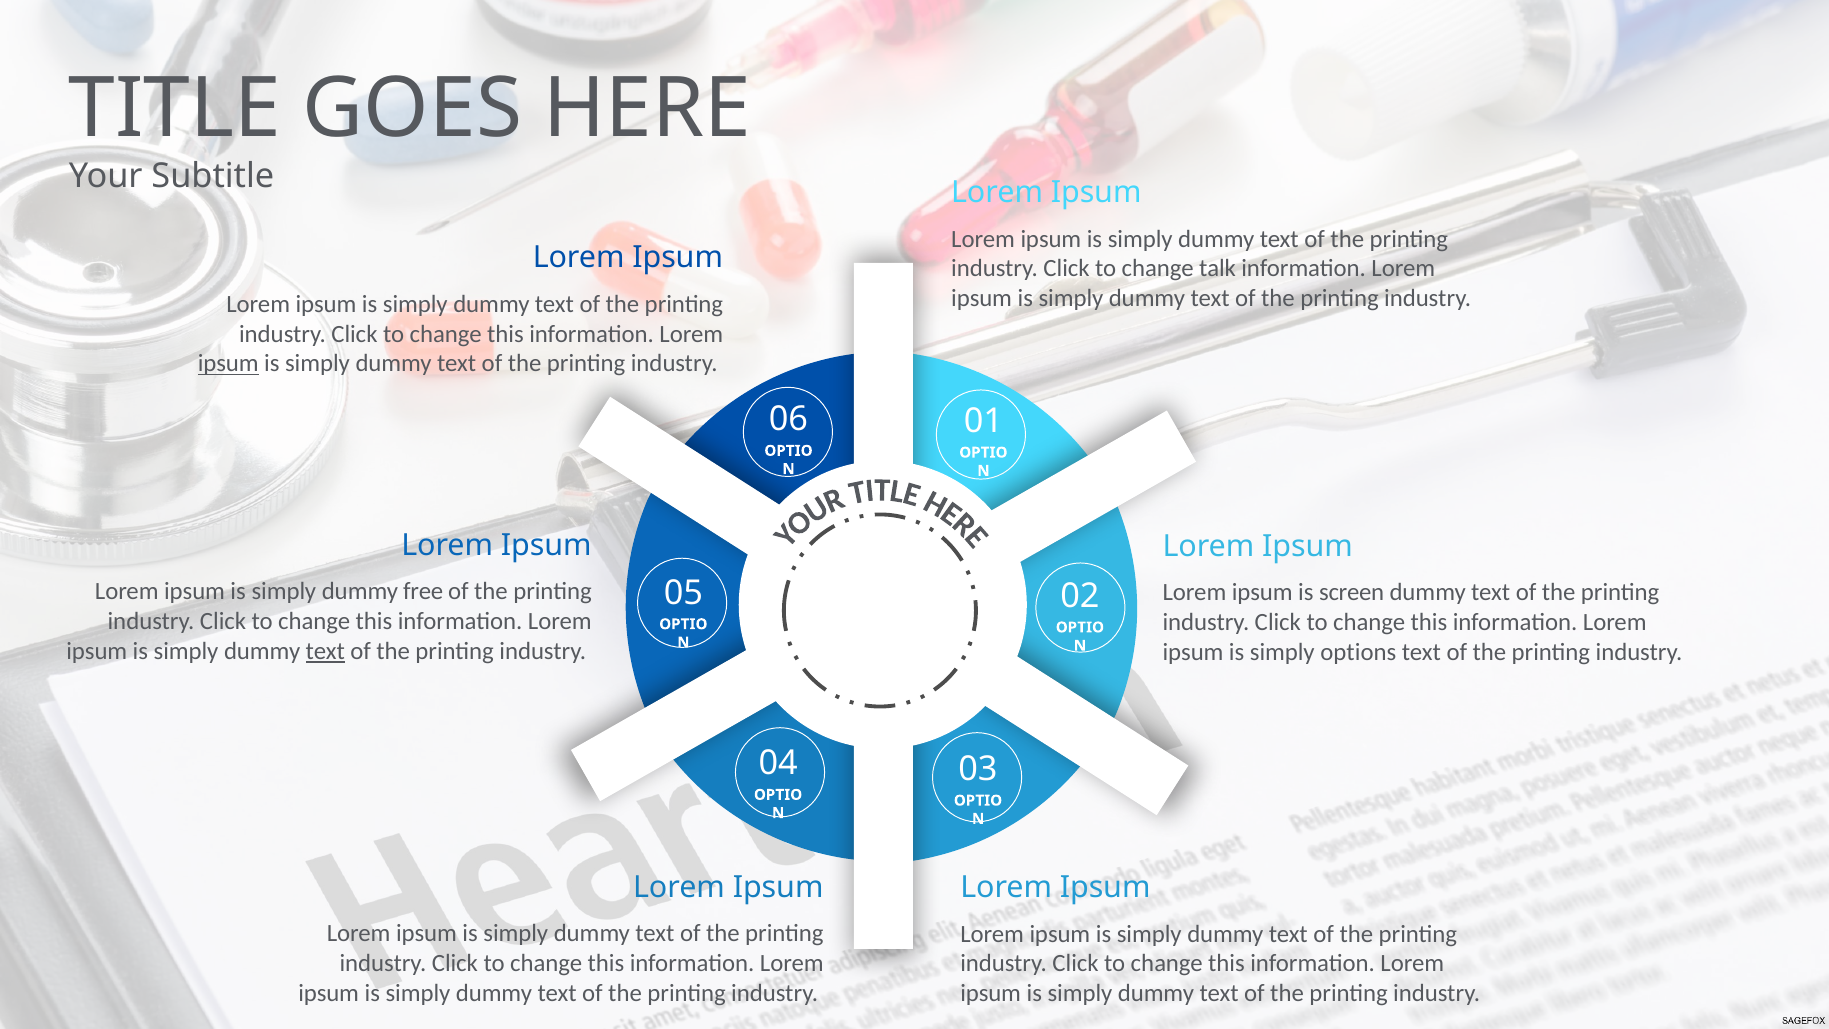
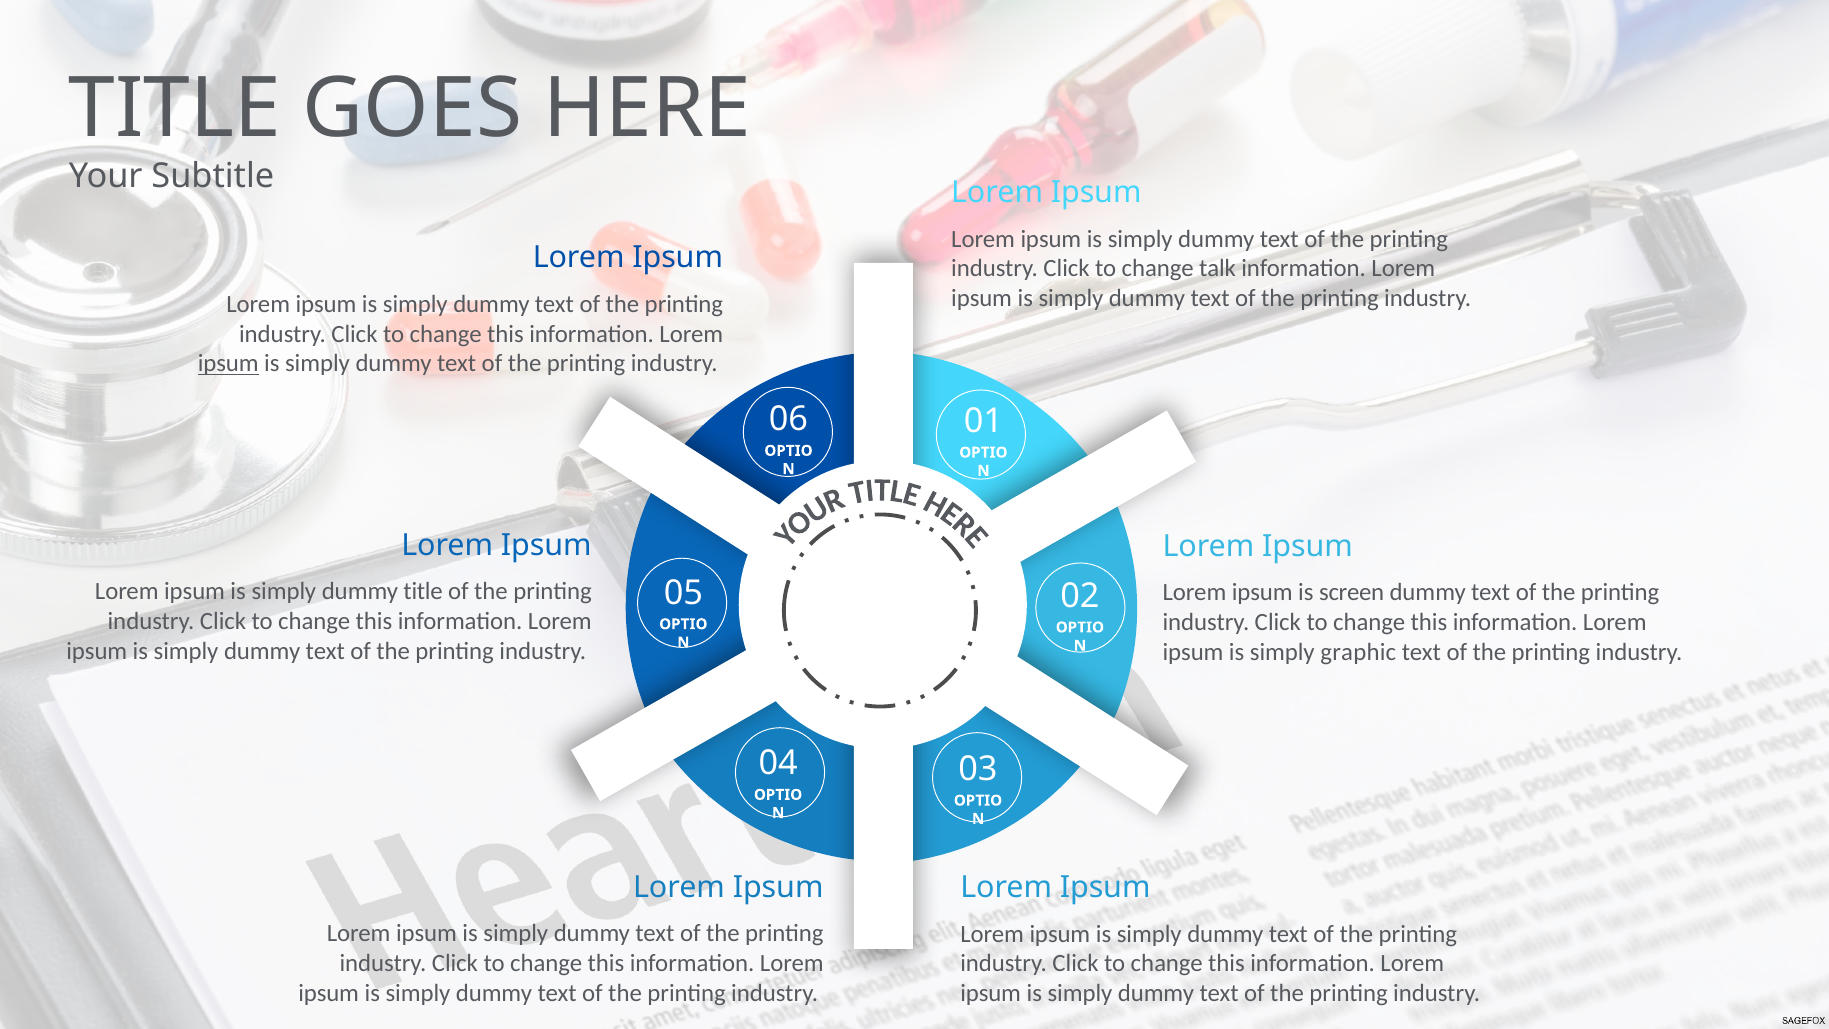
dummy free: free -> title
text at (325, 651) underline: present -> none
options: options -> graphic
